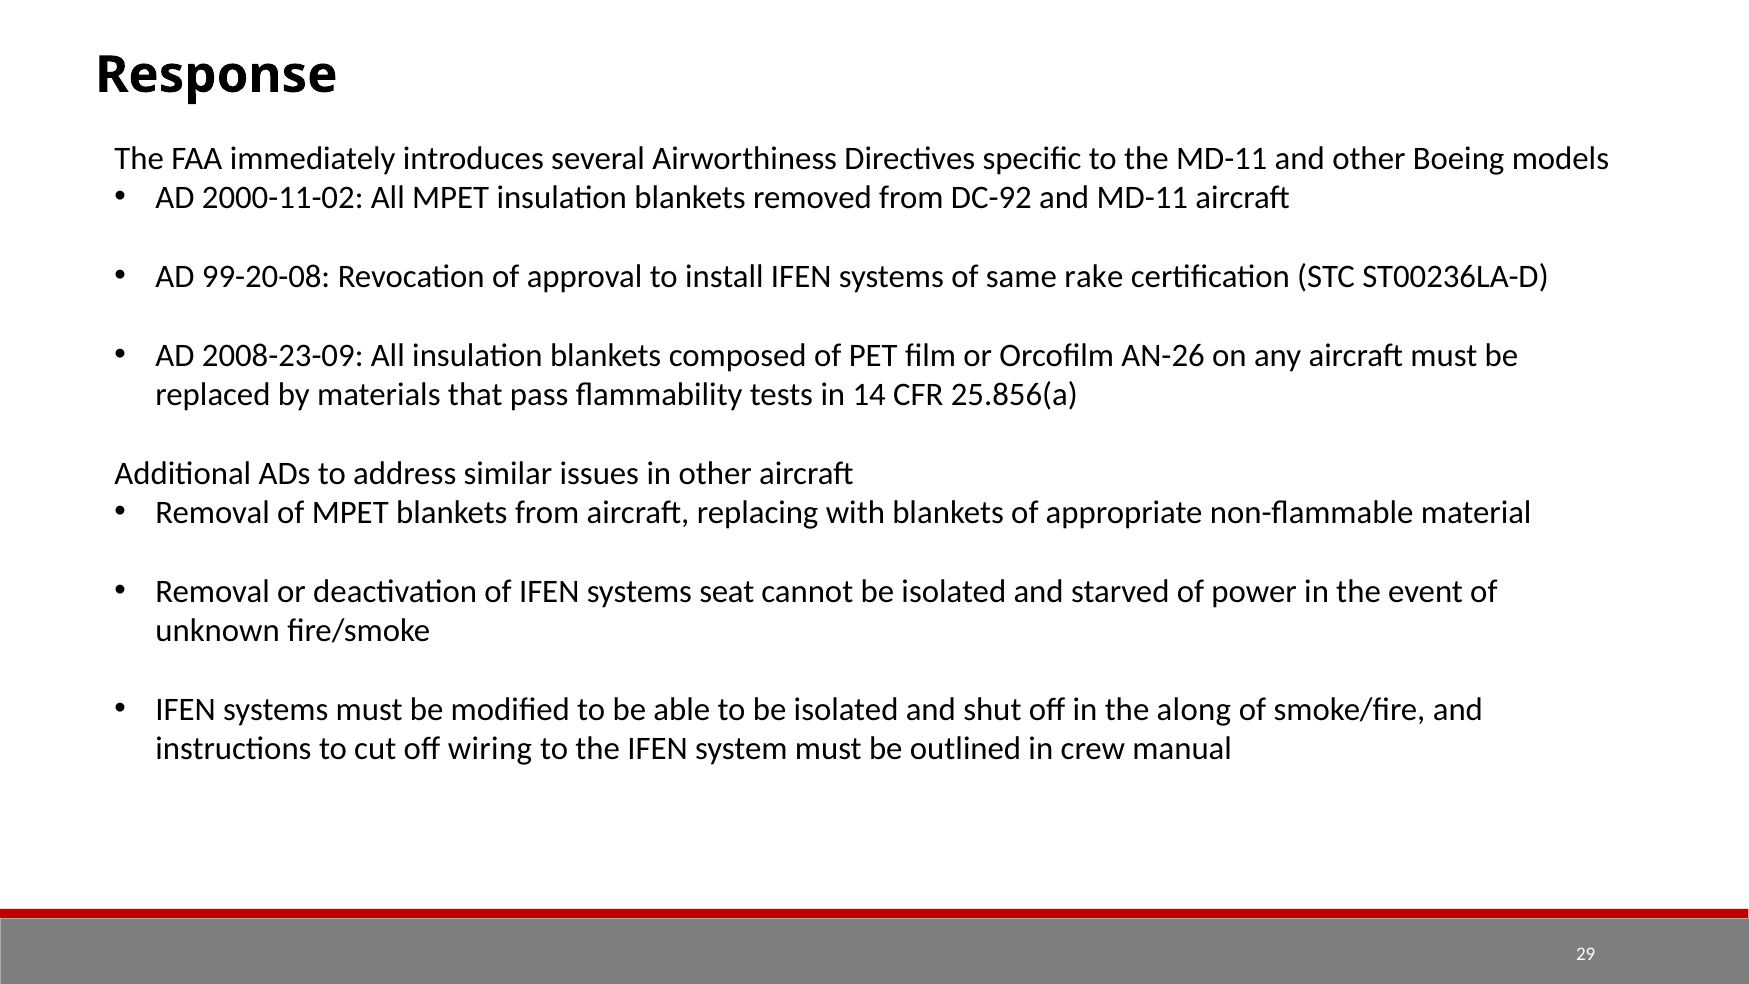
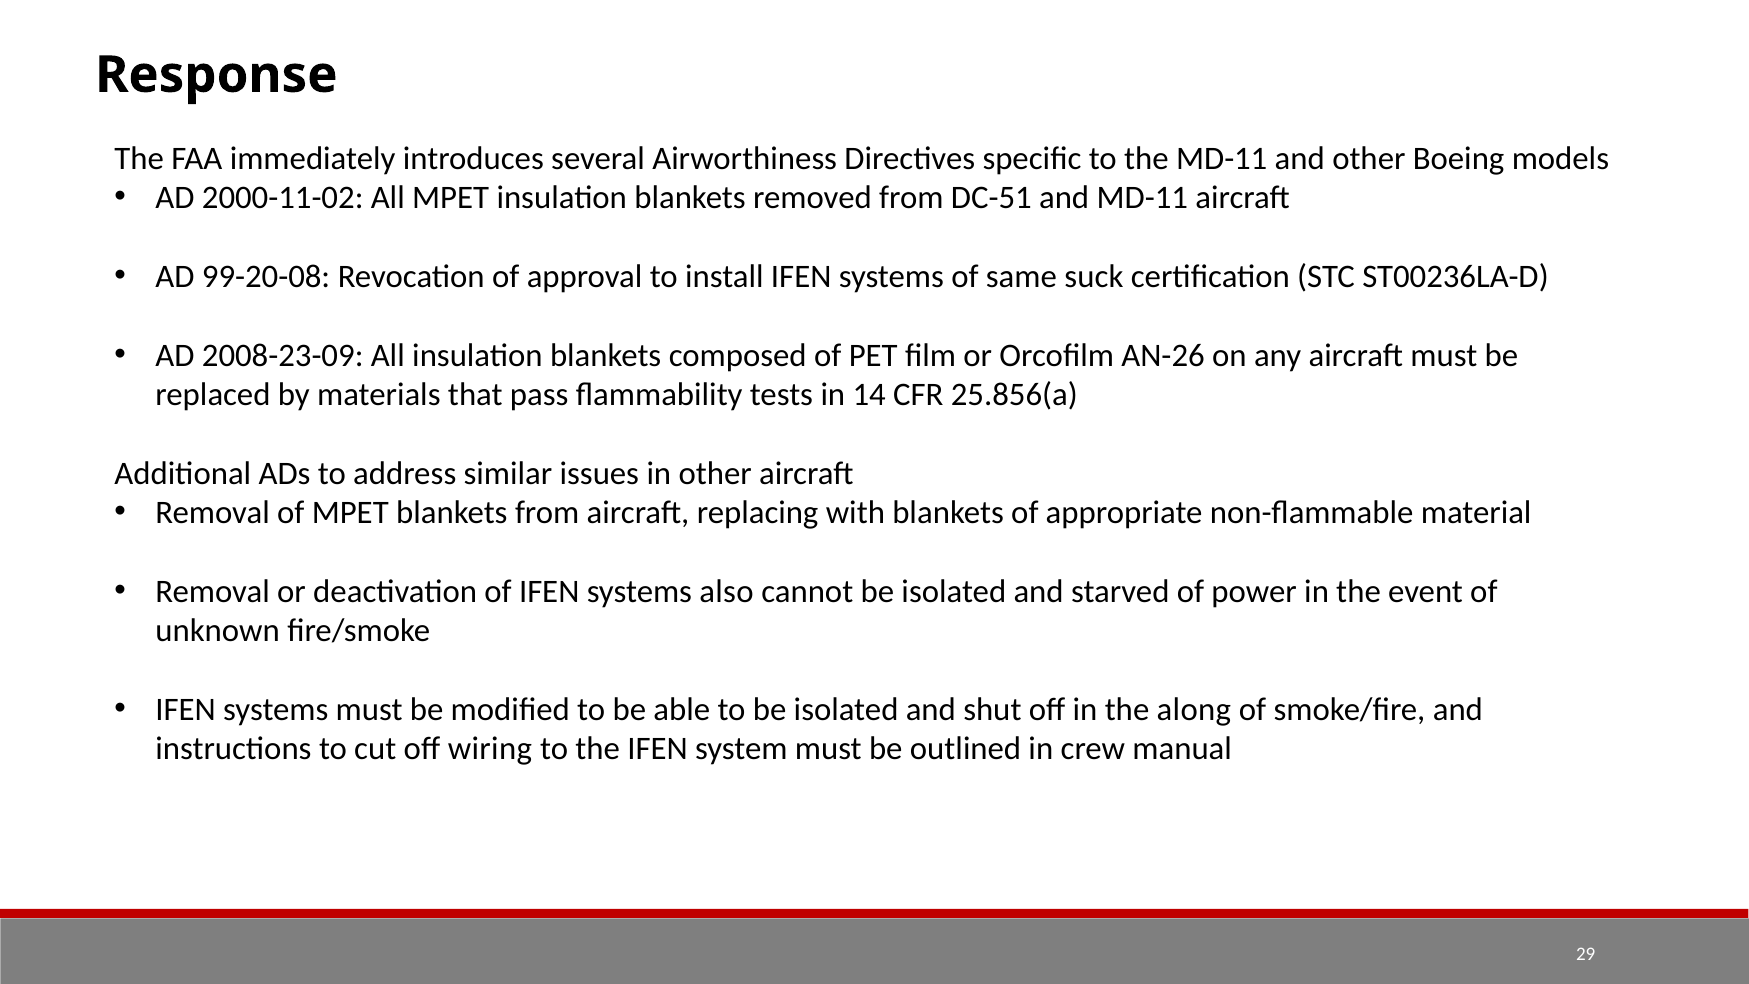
DC-92: DC-92 -> DC-51
rake: rake -> suck
seat: seat -> also
